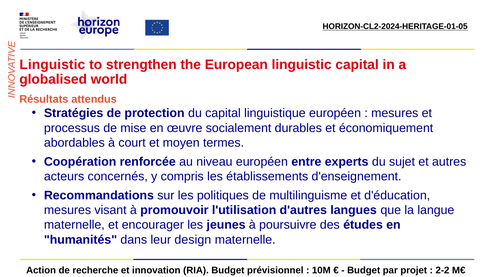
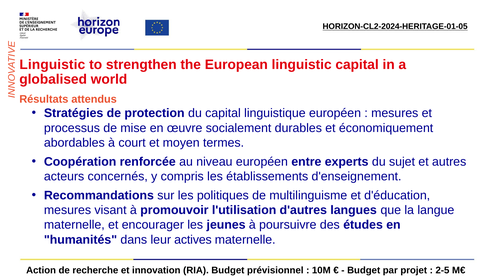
design: design -> actives
2-2: 2-2 -> 2-5
